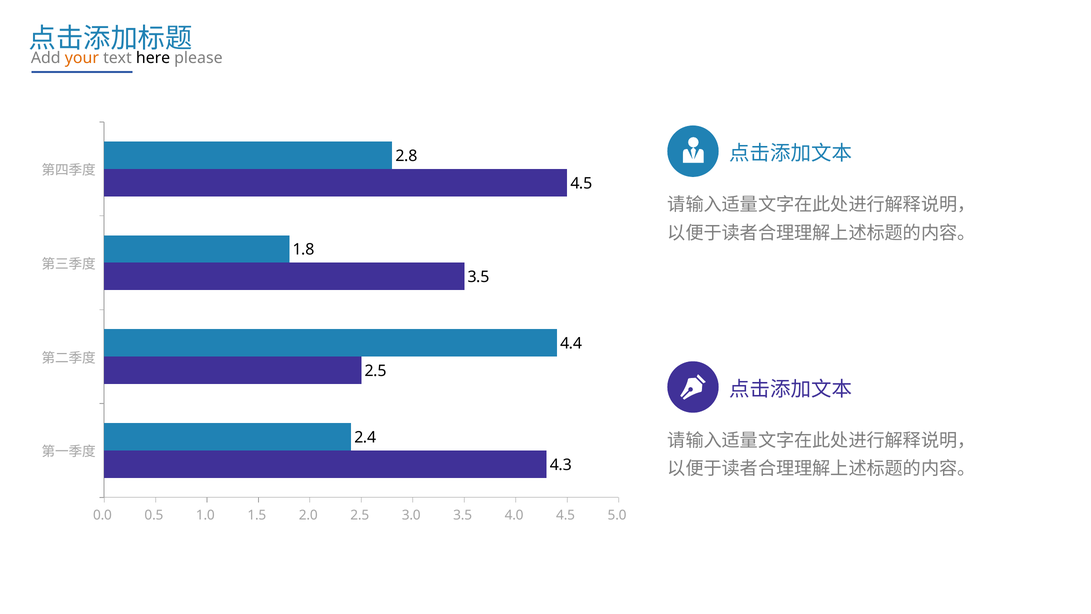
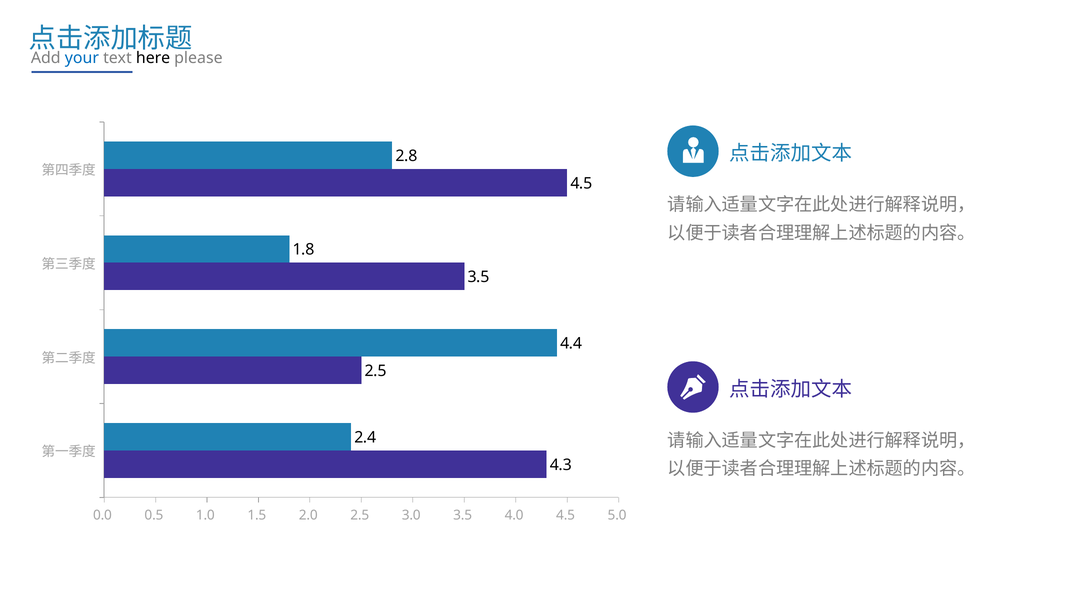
your colour: orange -> blue
